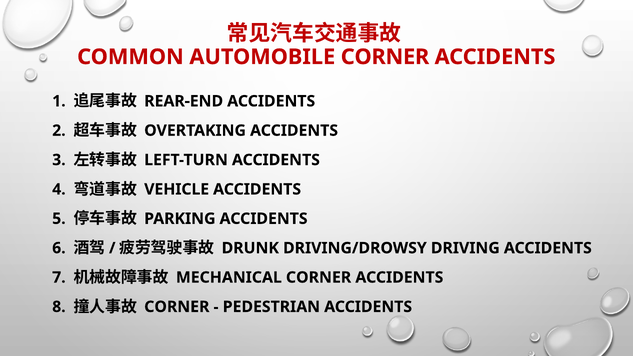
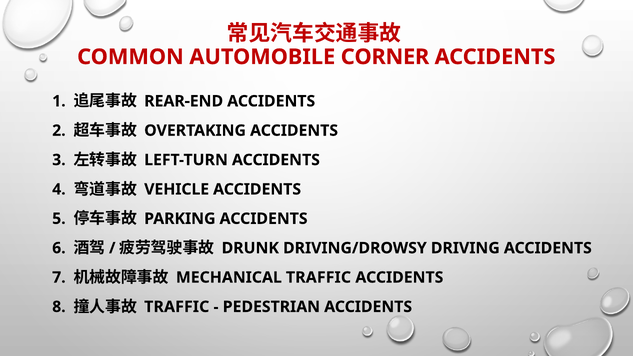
MECHANICAL CORNER: CORNER -> TRAFFIC
CORNER at (177, 307): CORNER -> TRAFFIC
